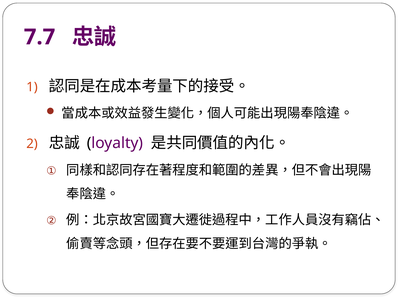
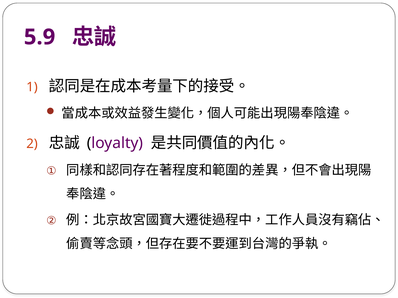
7.7: 7.7 -> 5.9
